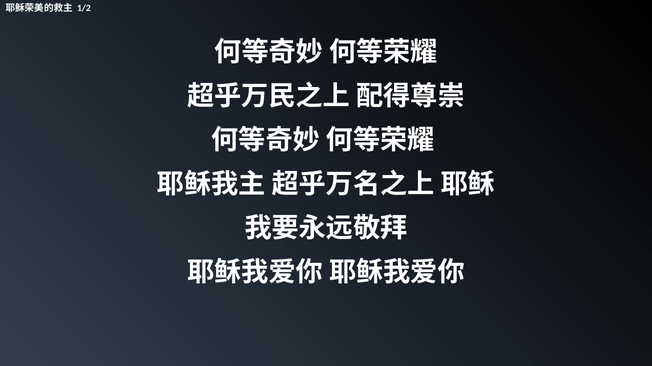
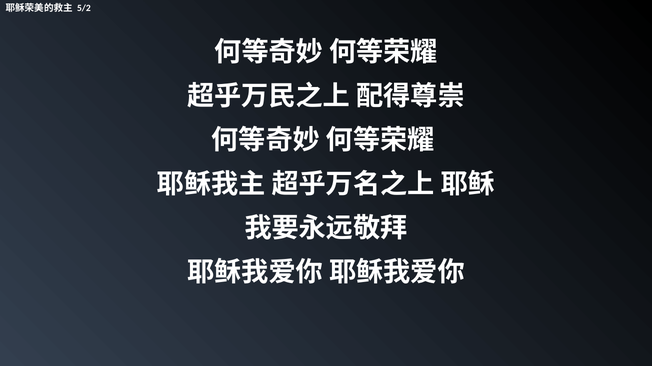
1/2: 1/2 -> 5/2
